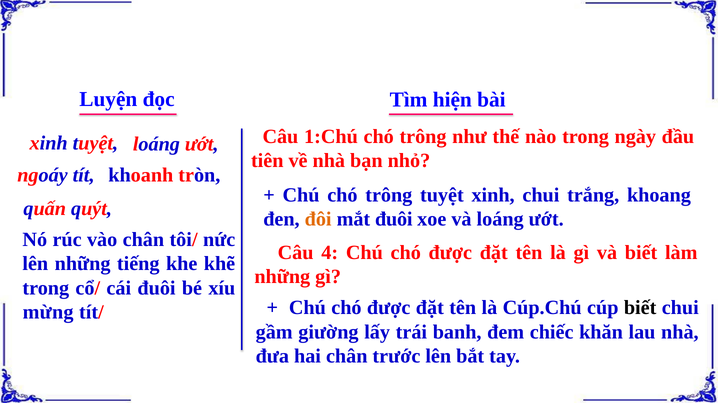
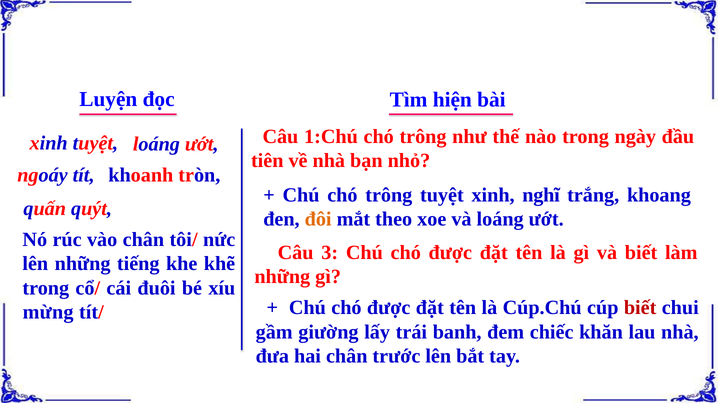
xinh chui: chui -> nghĩ
mắt đuôi: đuôi -> theo
4: 4 -> 3
biết at (640, 308) colour: black -> red
